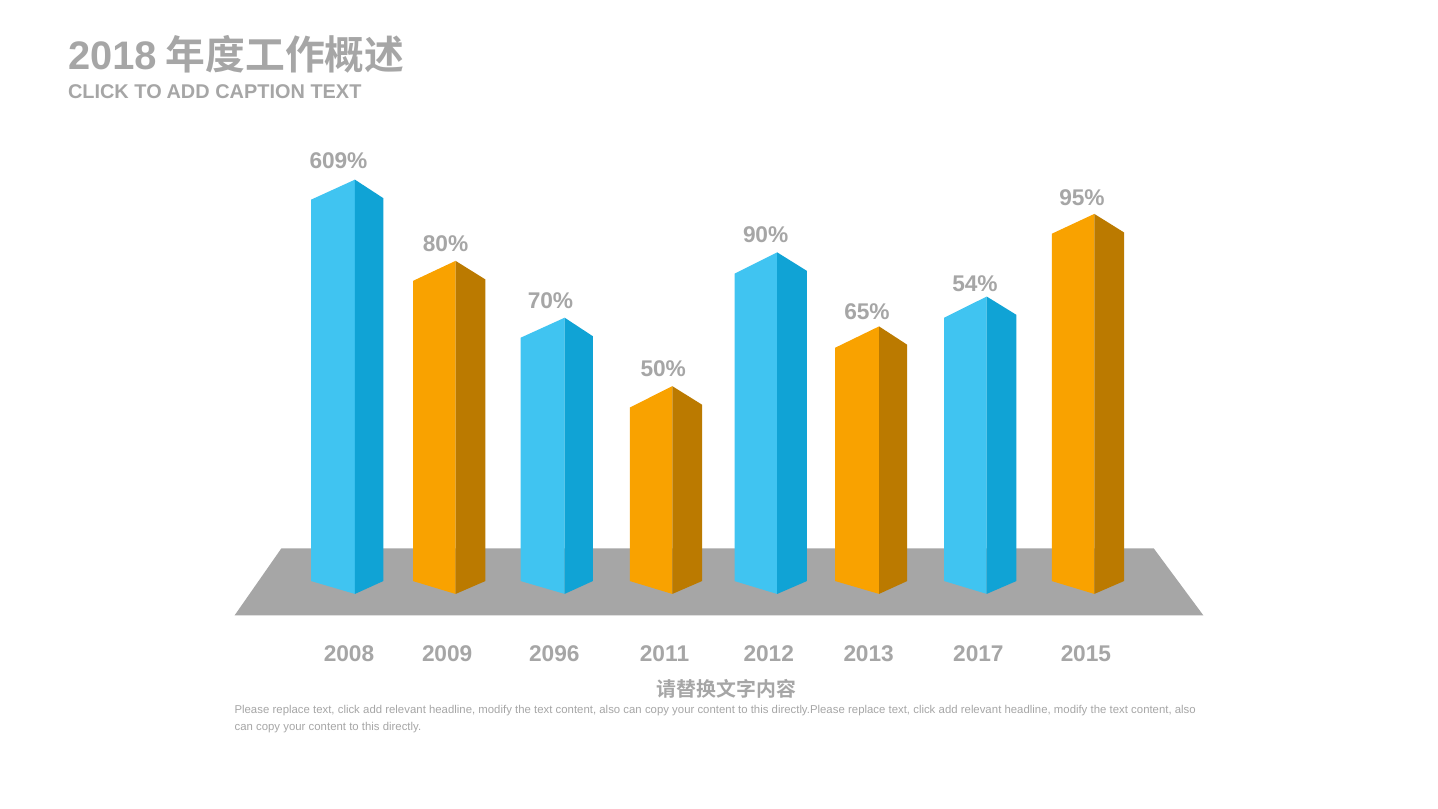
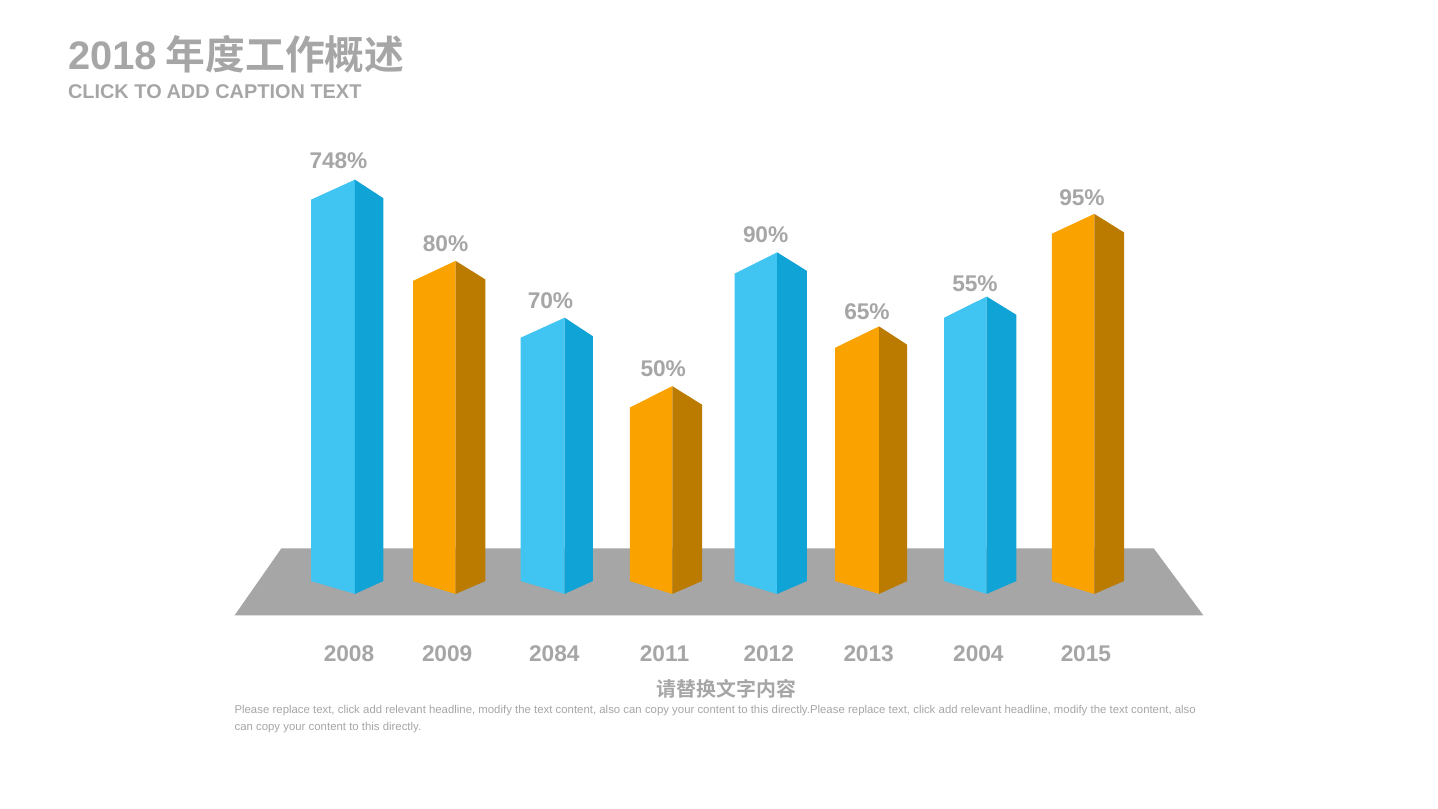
609%: 609% -> 748%
54%: 54% -> 55%
2096: 2096 -> 2084
2017: 2017 -> 2004
